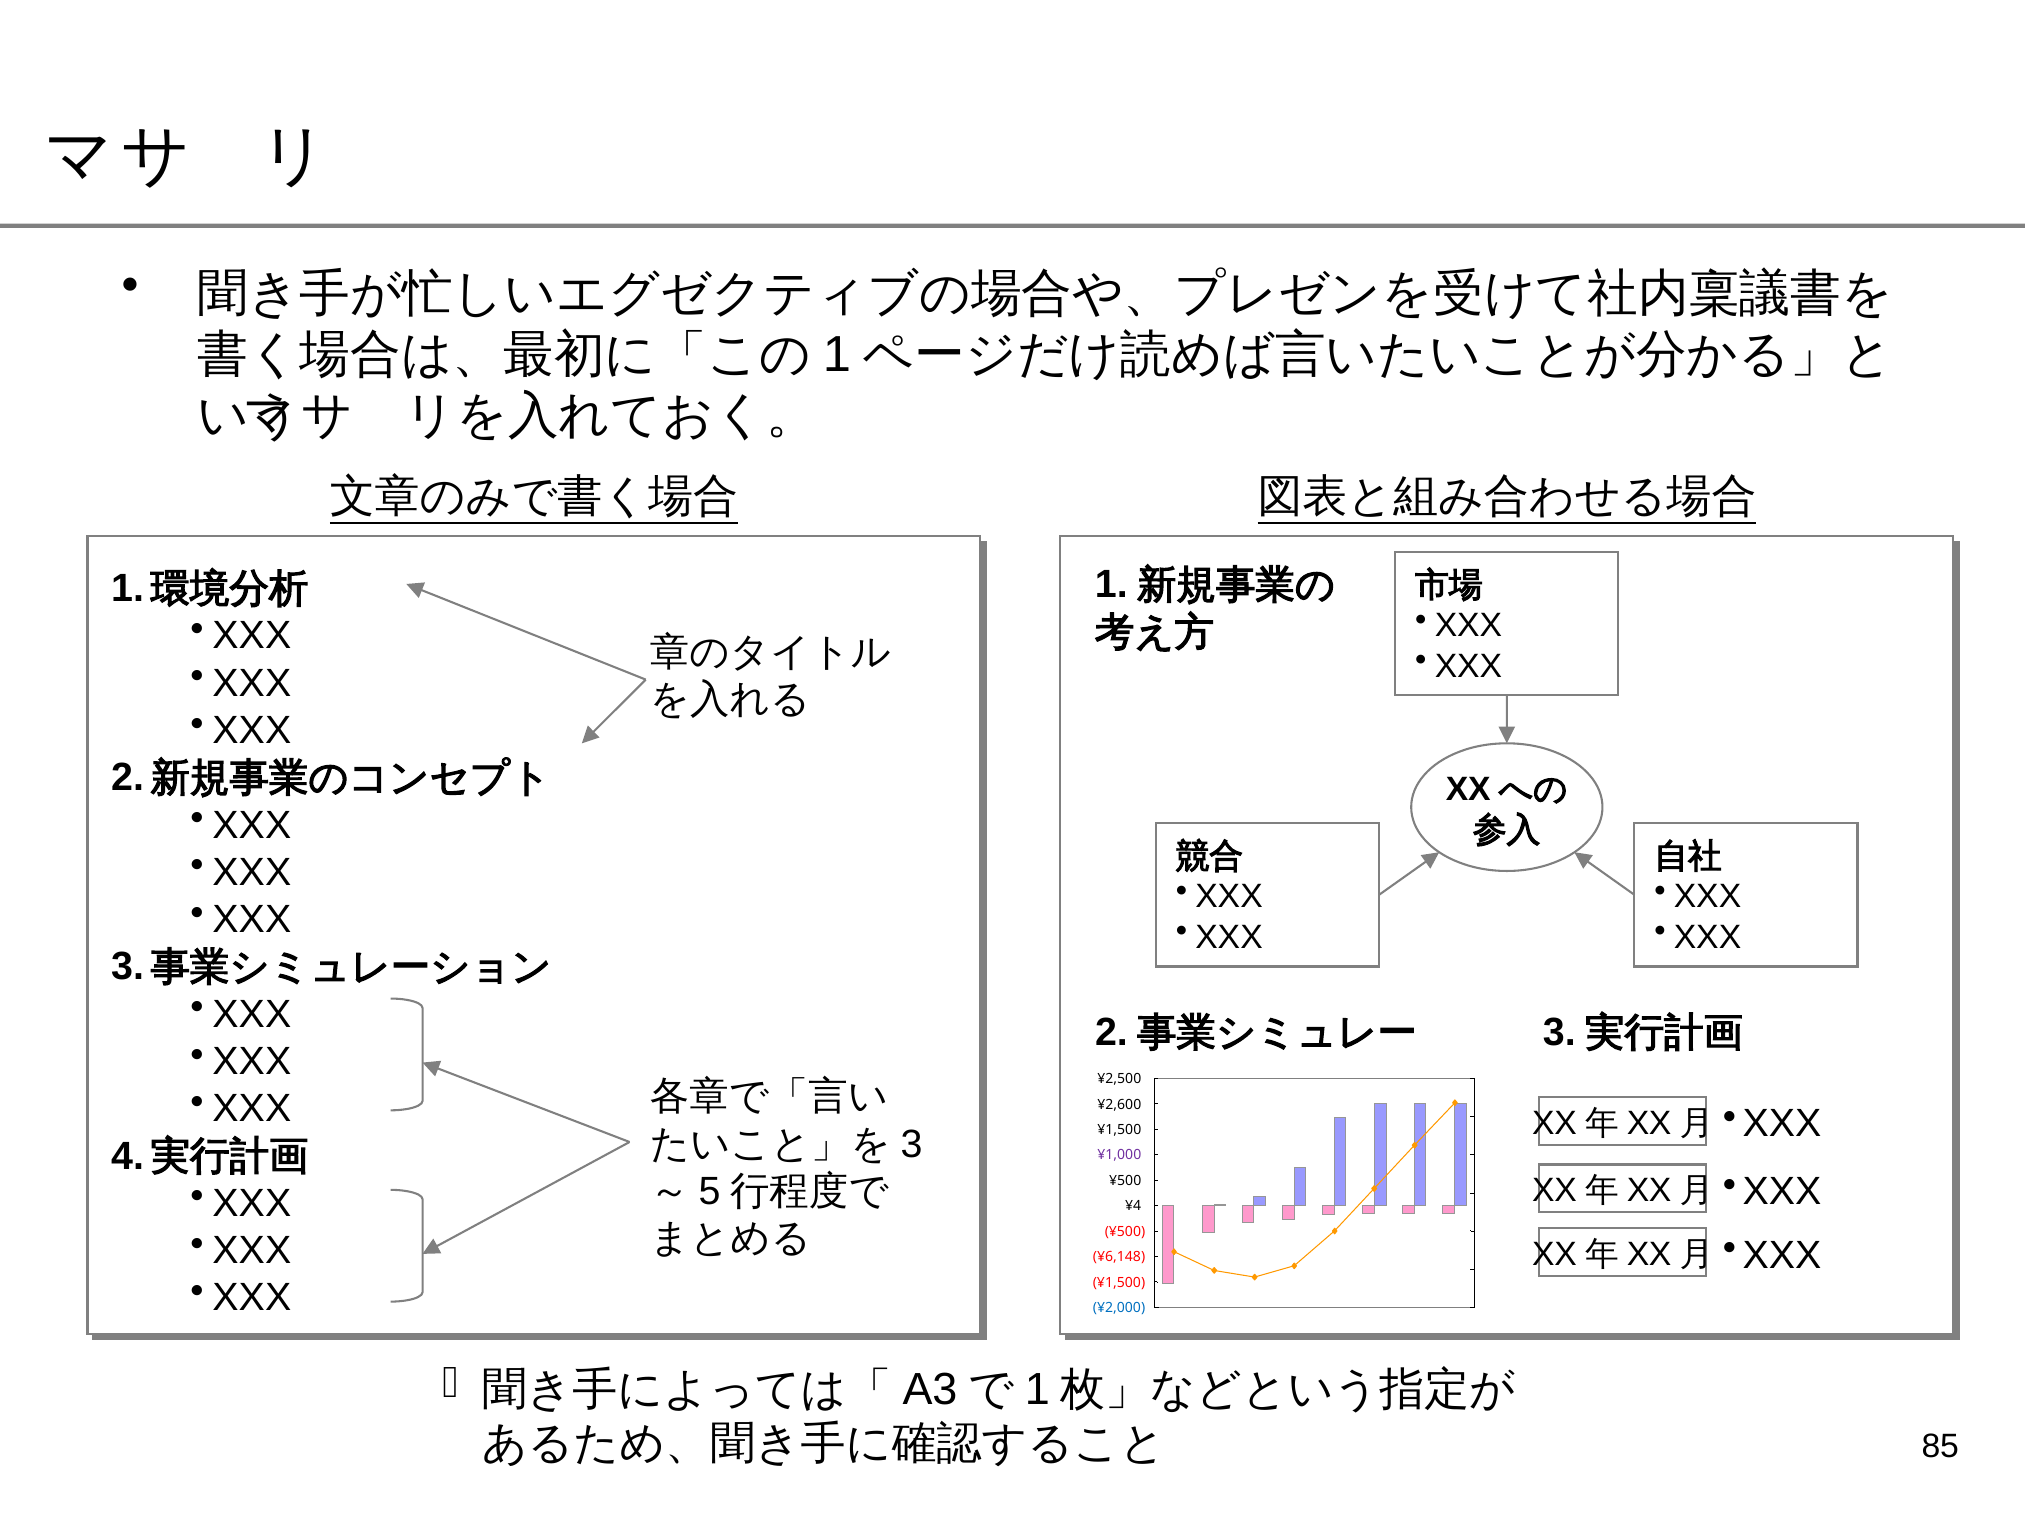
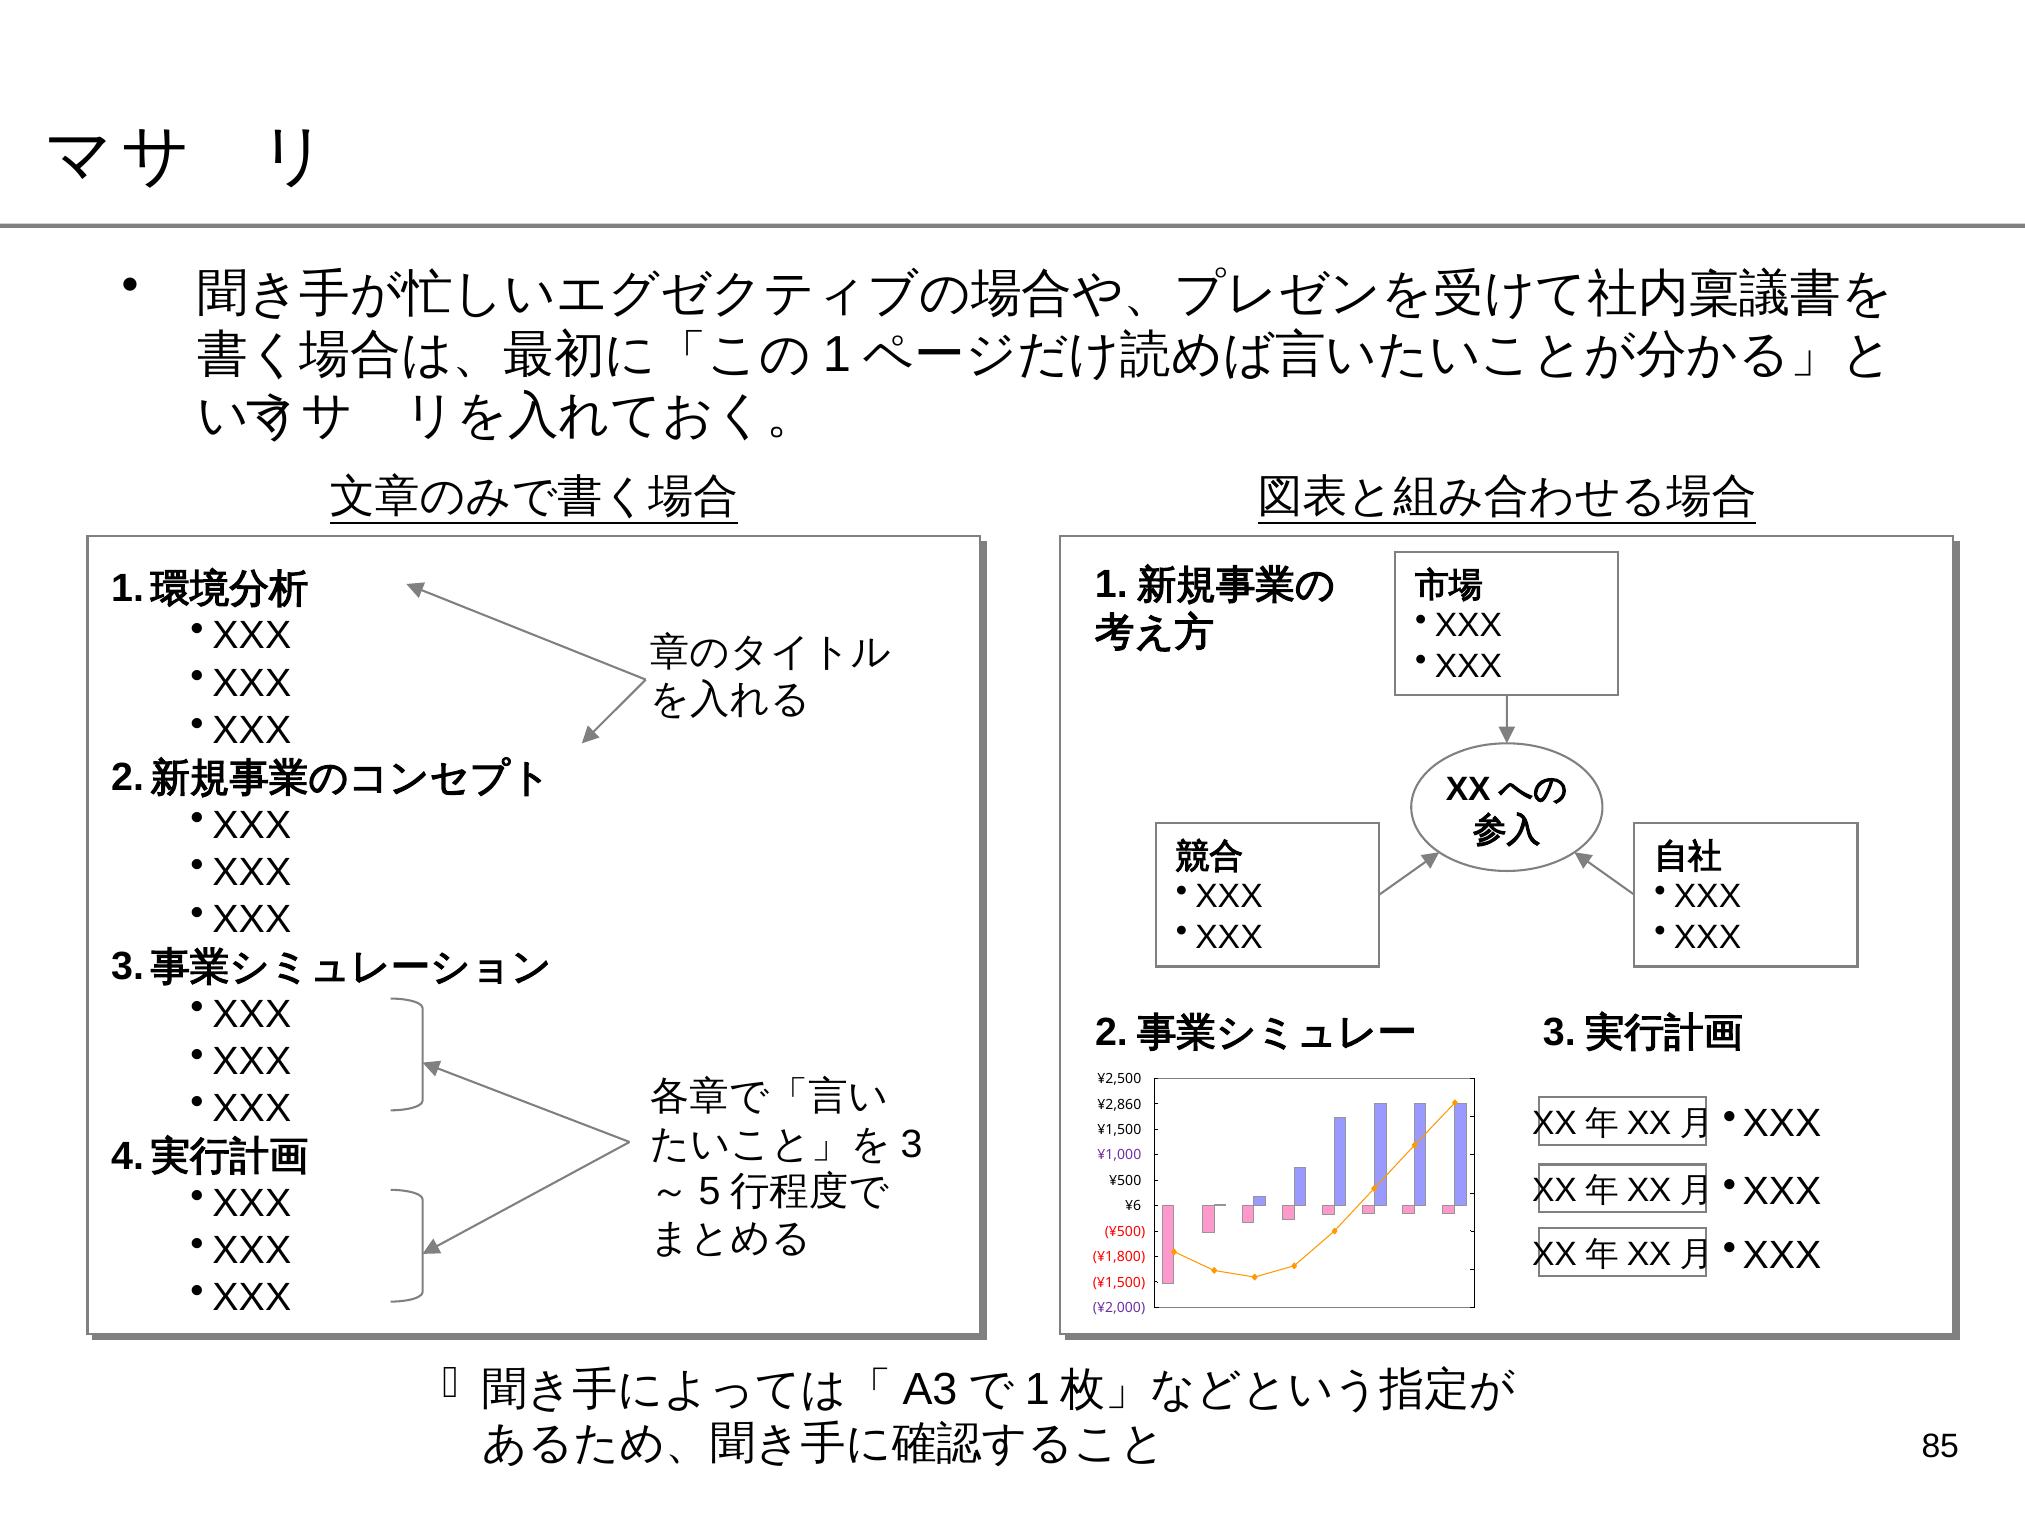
¥2,600: ¥2,600 -> ¥2,860
¥4: ¥4 -> ¥6
¥6,148: ¥6,148 -> ¥1,800
¥2,000 colour: blue -> purple
